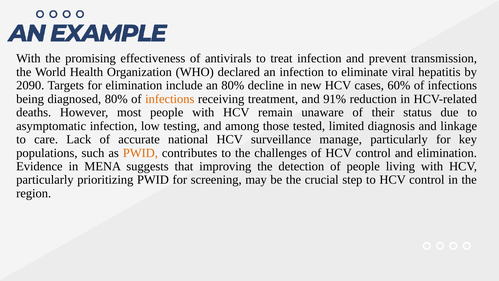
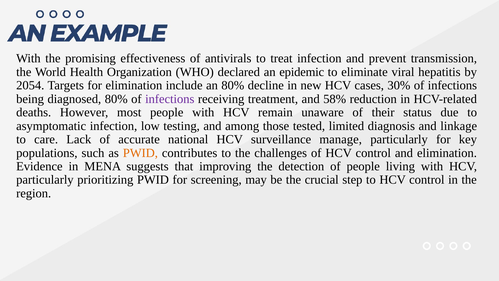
an infection: infection -> epidemic
2090: 2090 -> 2054
60%: 60% -> 30%
infections at (170, 99) colour: orange -> purple
91%: 91% -> 58%
